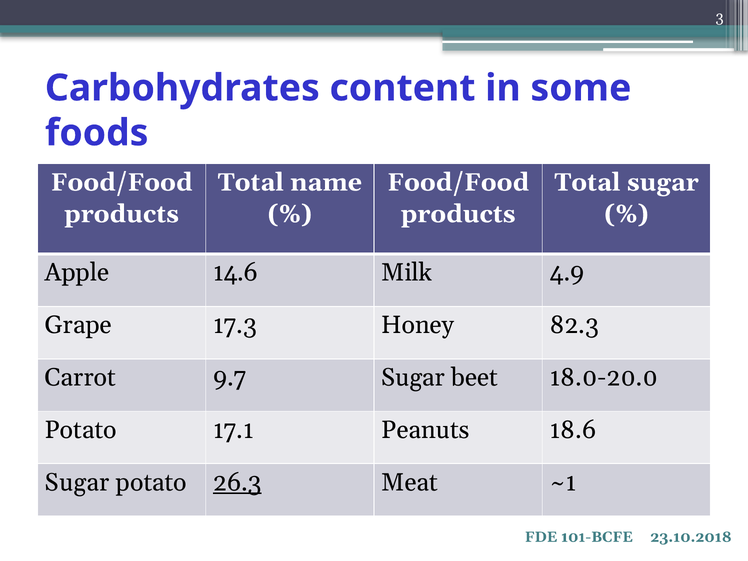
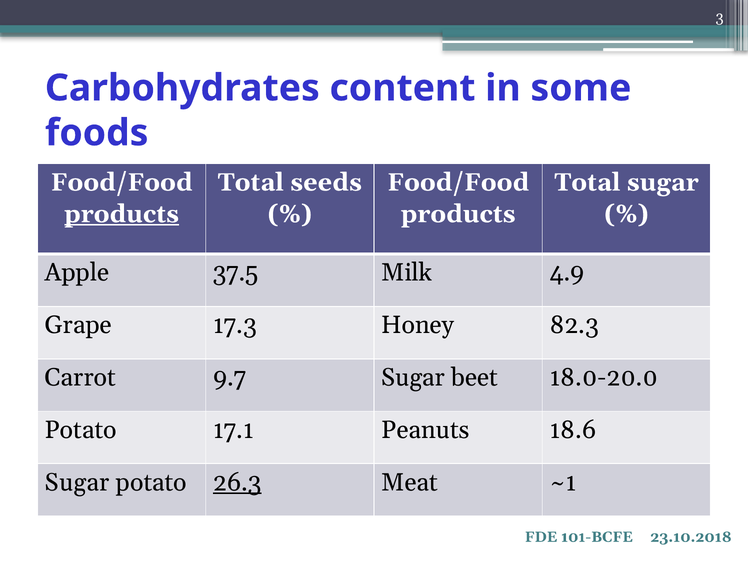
name: name -> seeds
products at (122, 214) underline: none -> present
14.6: 14.6 -> 37.5
